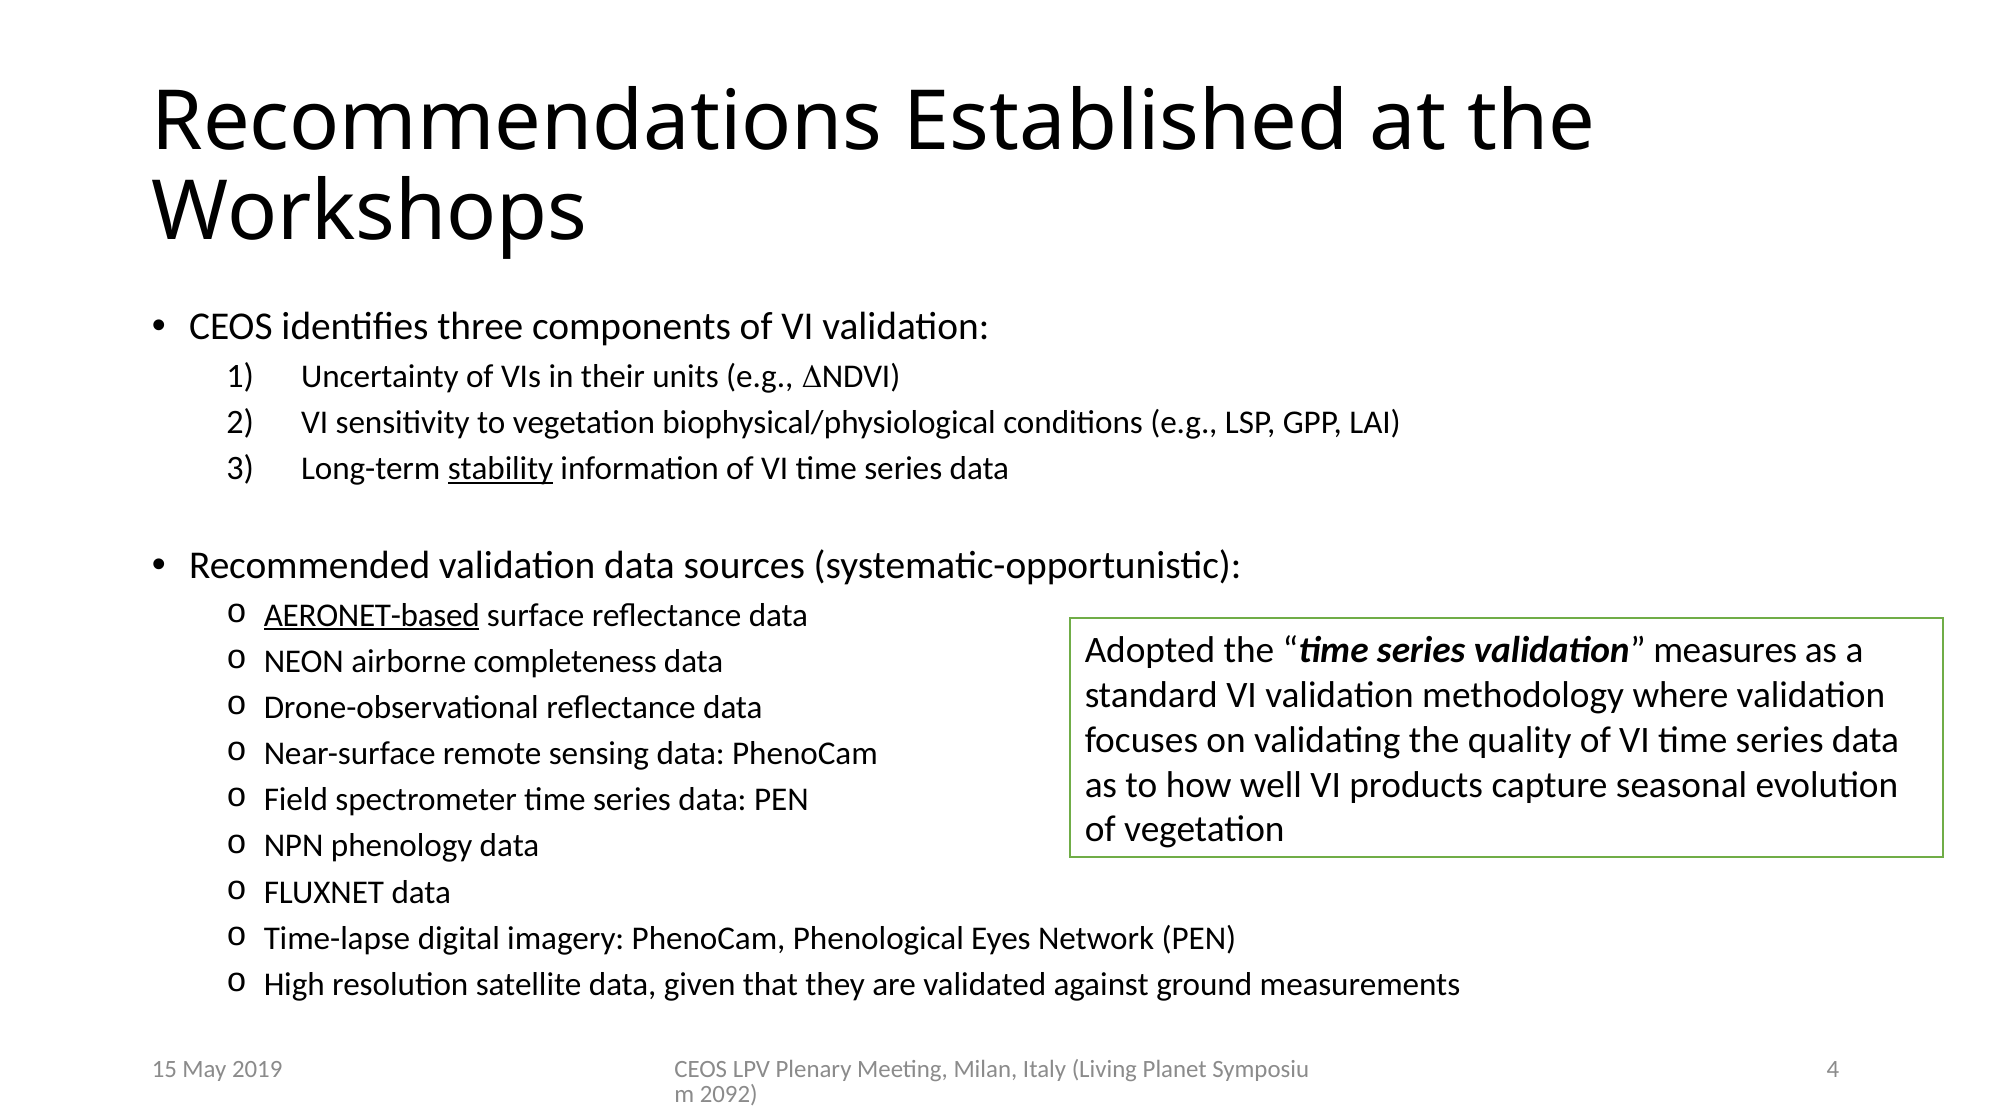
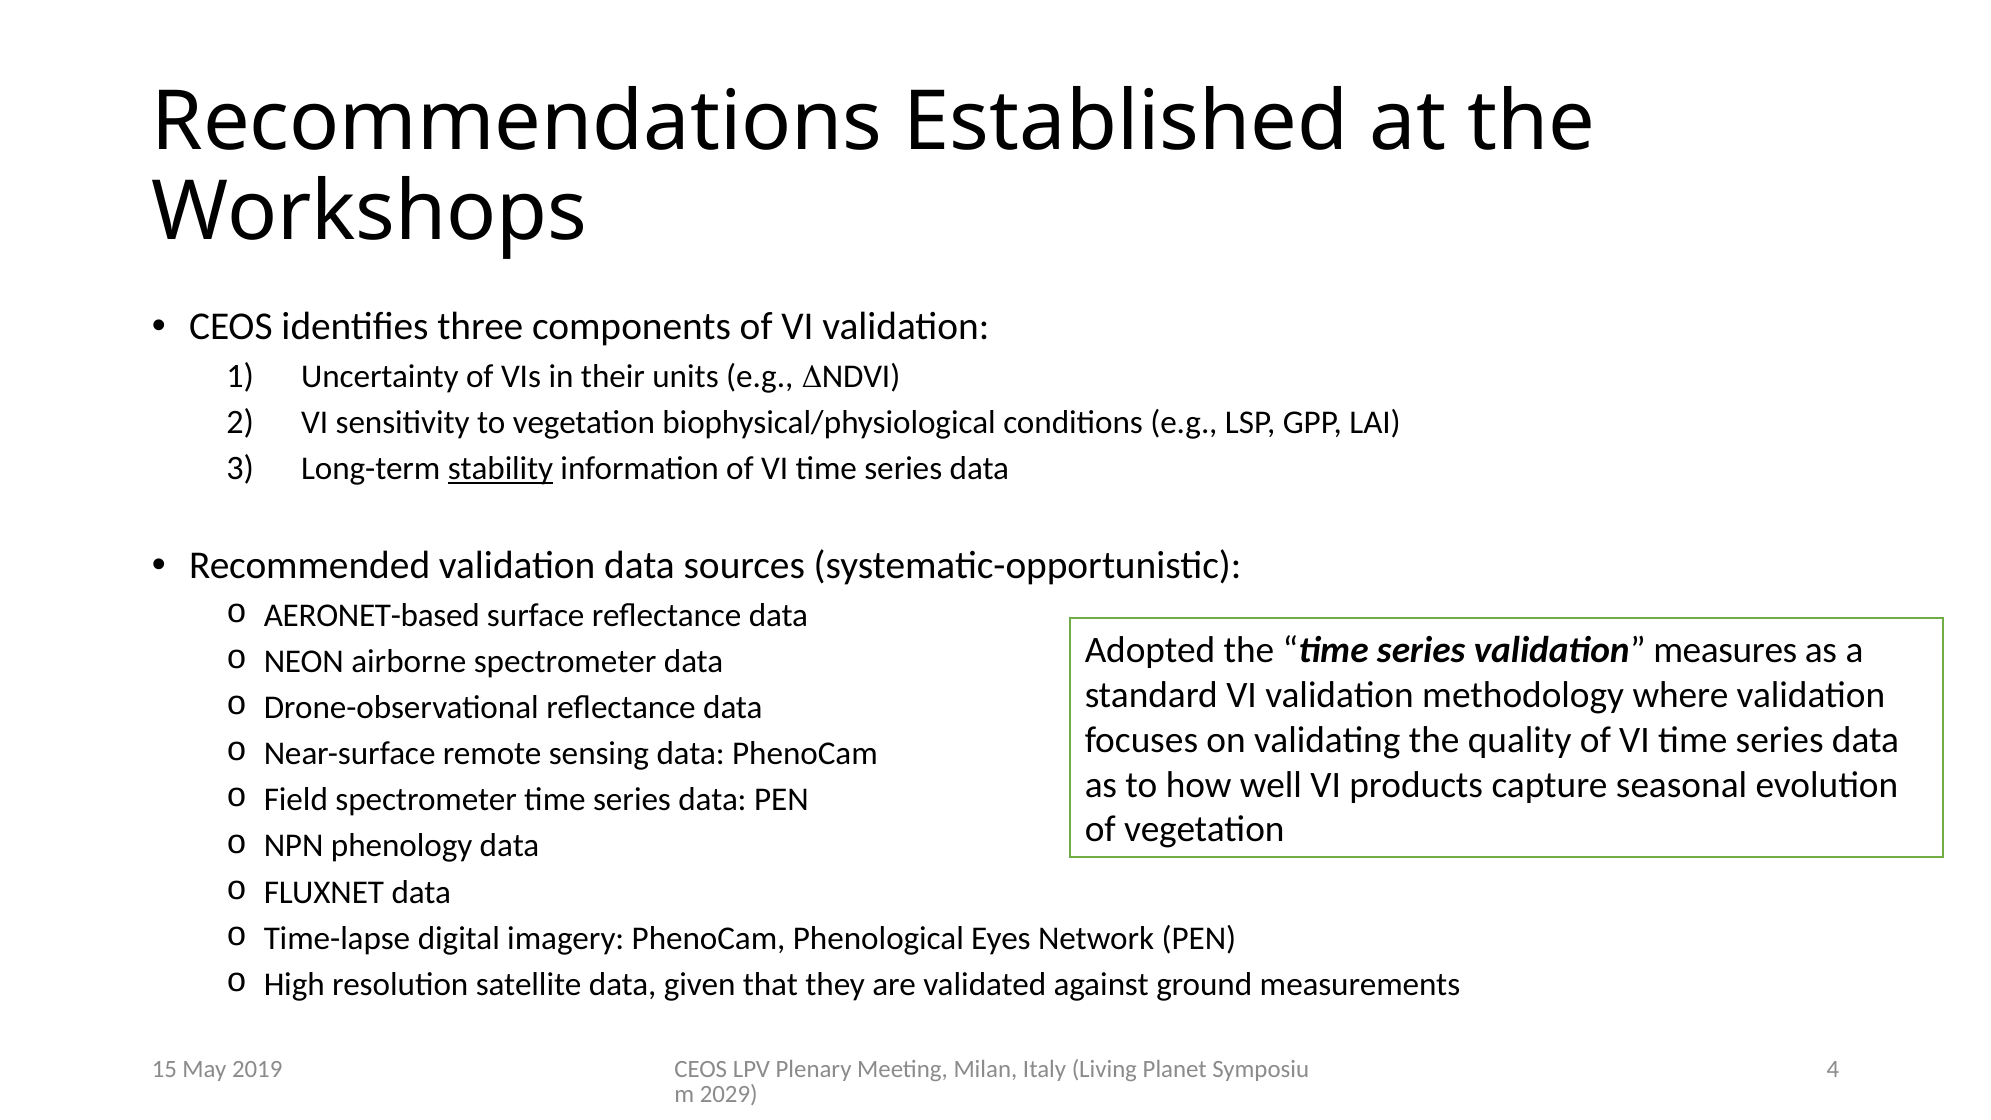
AERONET-based underline: present -> none
airborne completeness: completeness -> spectrometer
2092: 2092 -> 2029
